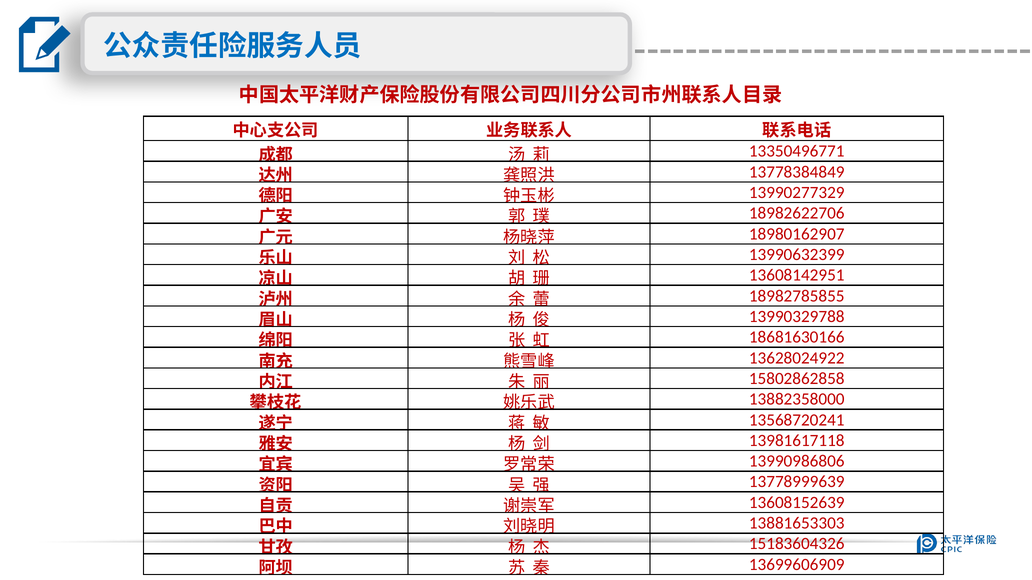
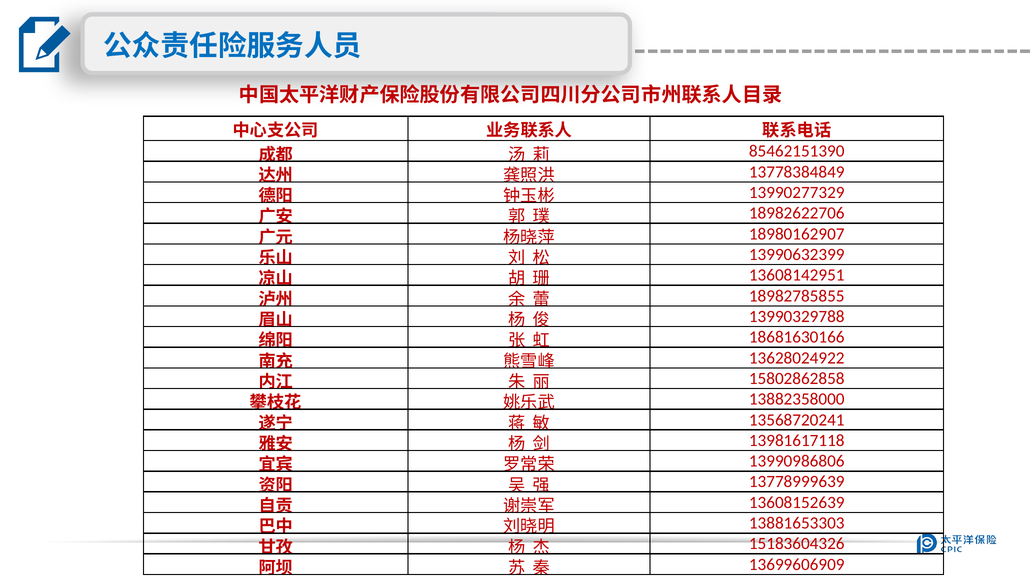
13350496771: 13350496771 -> 85462151390
